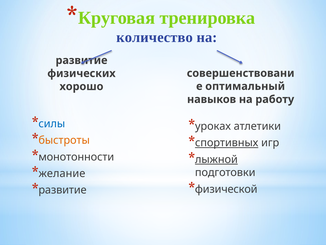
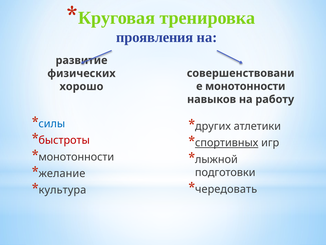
количество: количество -> проявления
оптимальный at (245, 86): оптимальный -> монотонности
уроках: уроках -> других
быстроты colour: orange -> red
лыжной underline: present -> none
физической: физической -> чередовать
развитие at (63, 190): развитие -> культура
